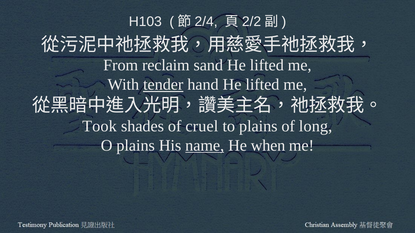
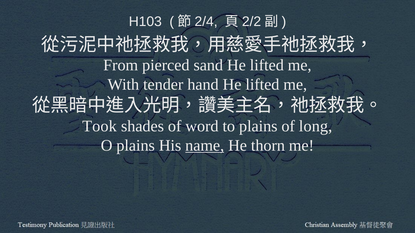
reclaim: reclaim -> pierced
tender underline: present -> none
cruel: cruel -> word
when: when -> thorn
